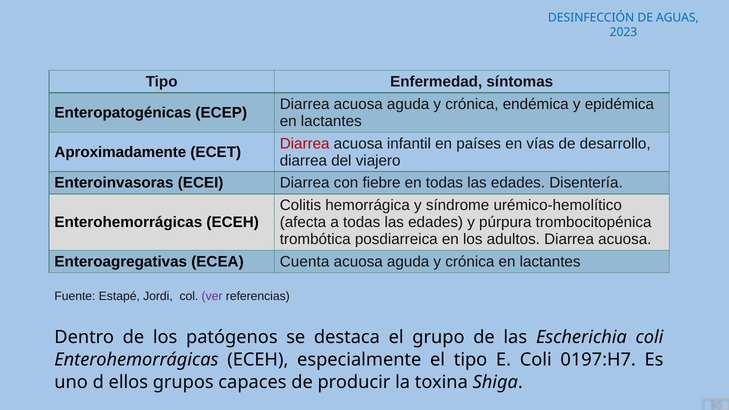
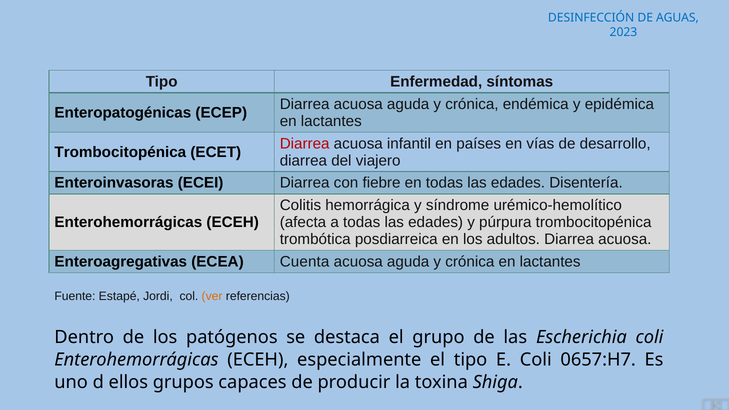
Aproximadamente at (120, 152): Aproximadamente -> Trombocitopénica
ver colour: purple -> orange
0197:H7: 0197:H7 -> 0657:H7
